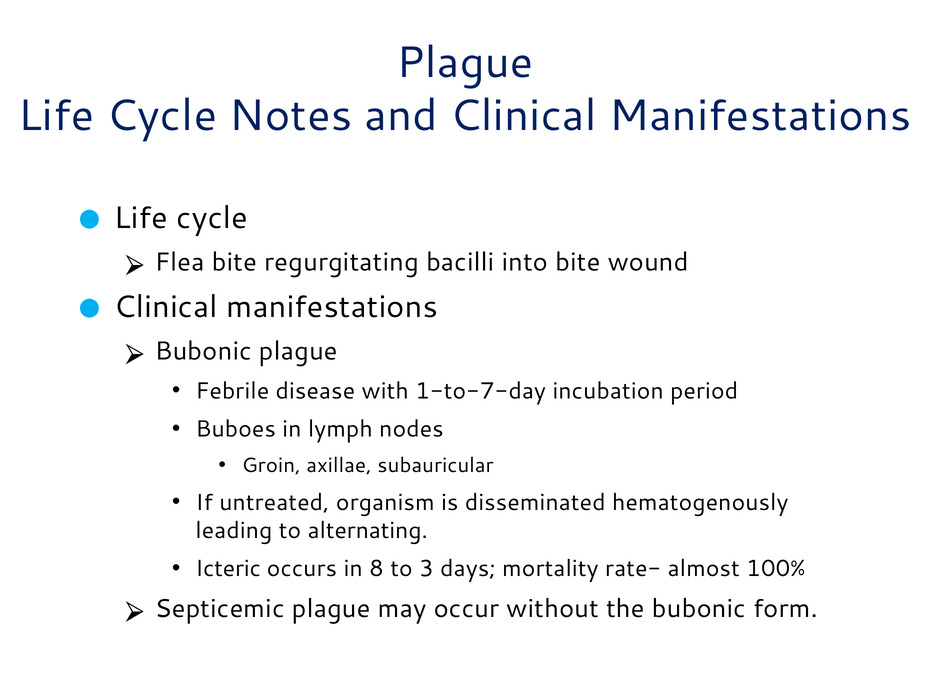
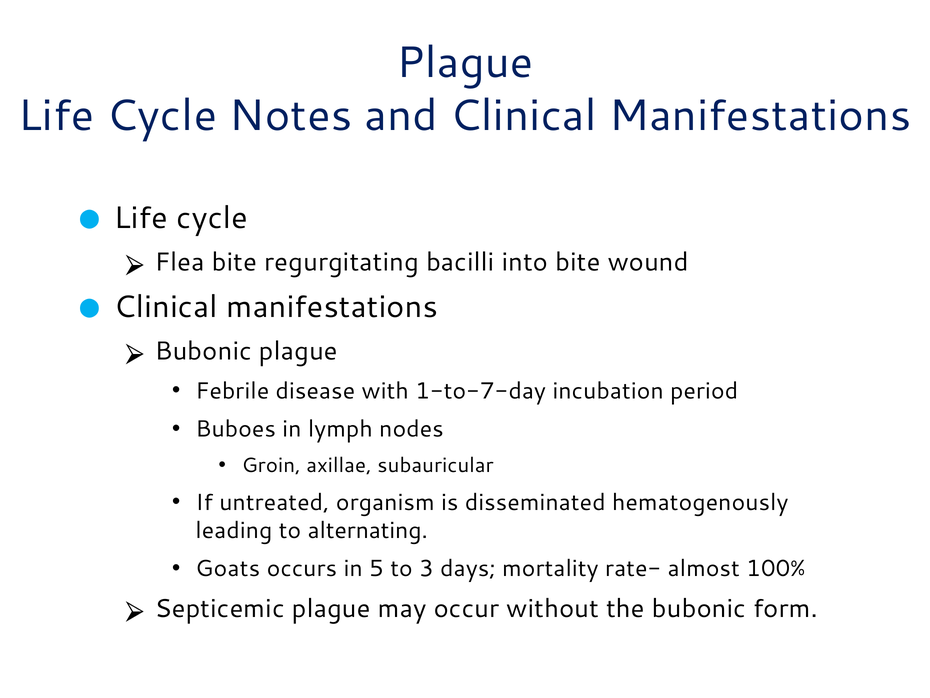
Icteric: Icteric -> Goats
8: 8 -> 5
